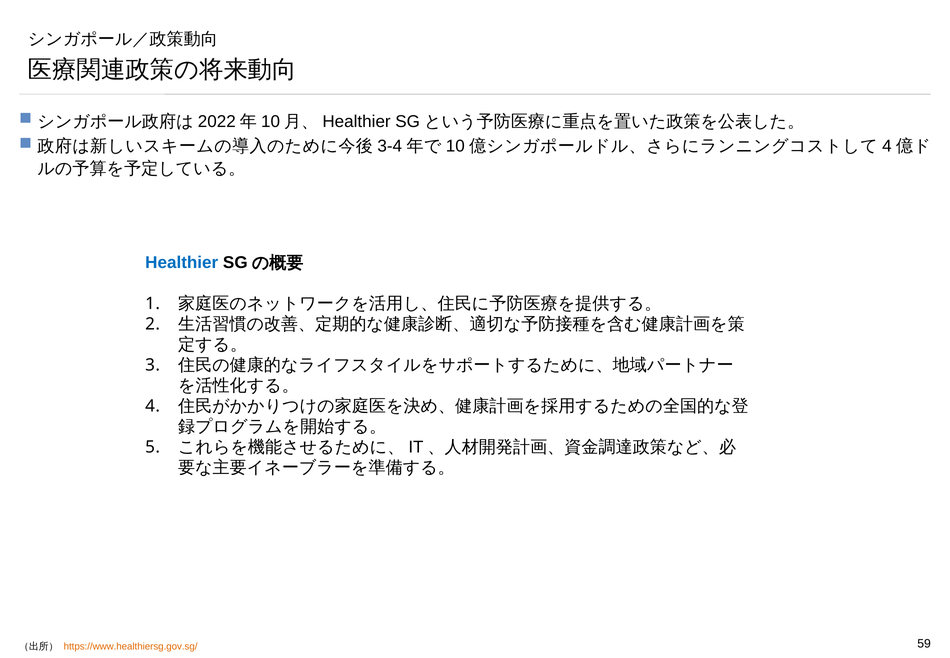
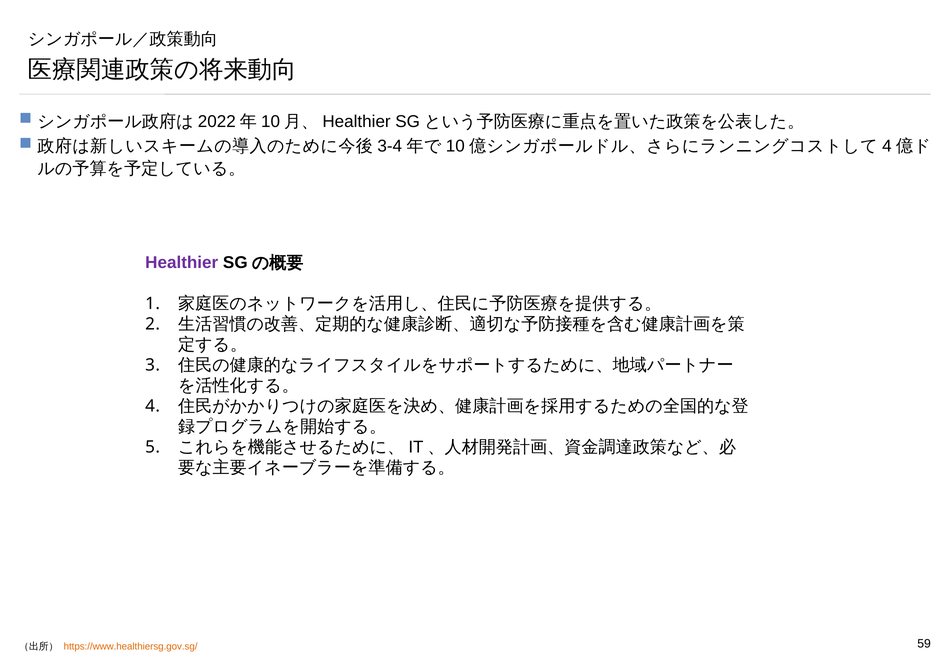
Healthier colour: blue -> purple
